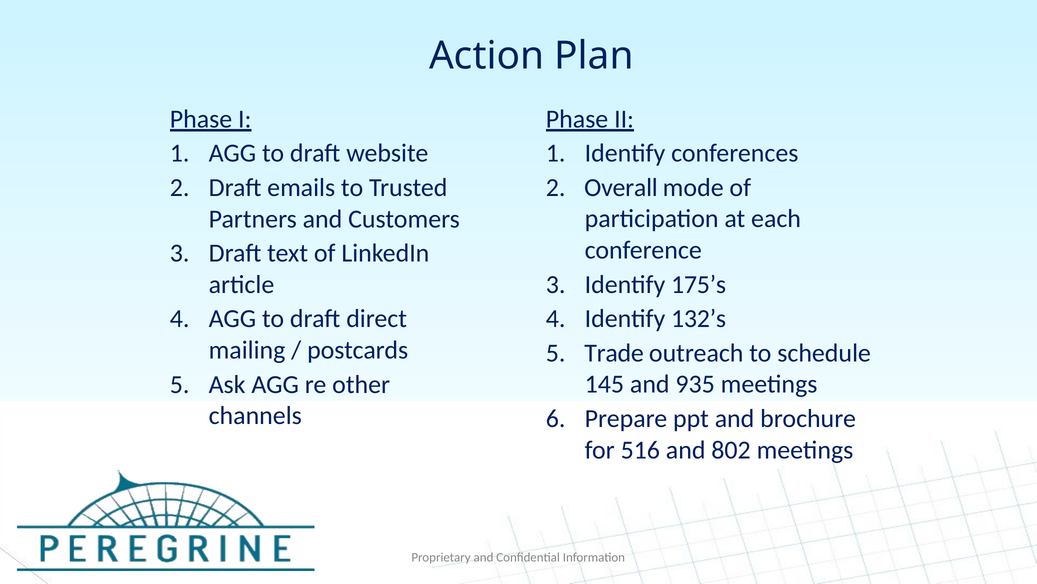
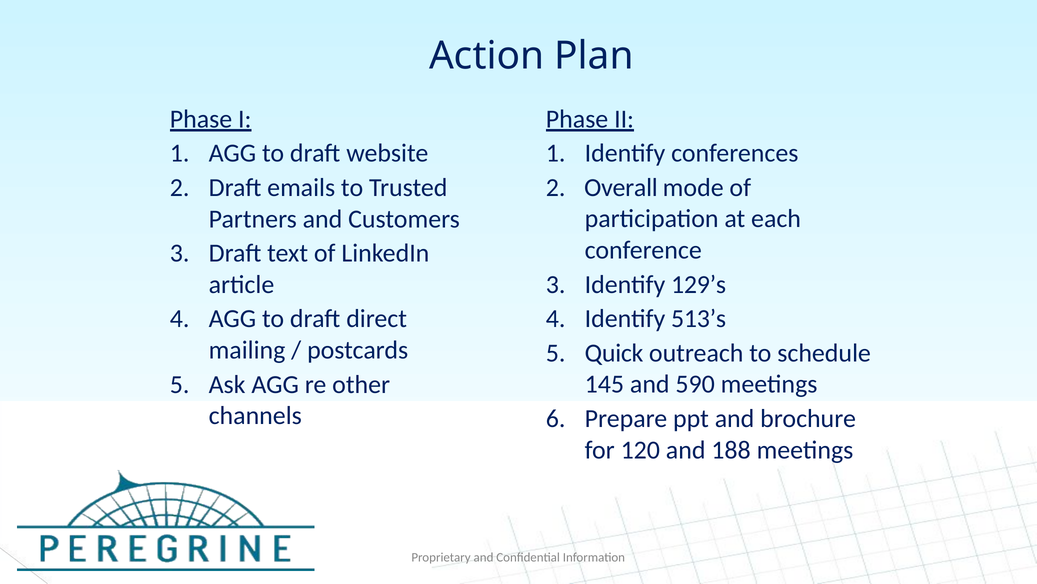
175’s: 175’s -> 129’s
132’s: 132’s -> 513’s
Trade: Trade -> Quick
935: 935 -> 590
516: 516 -> 120
802: 802 -> 188
